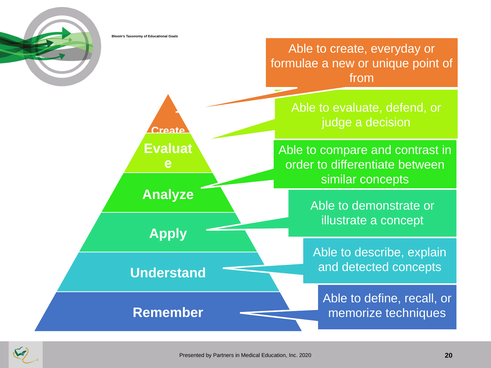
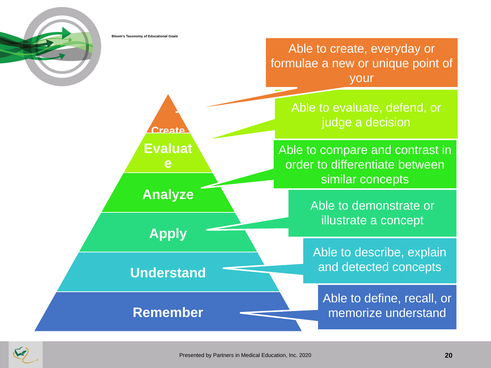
from: from -> your
memorize techniques: techniques -> understand
